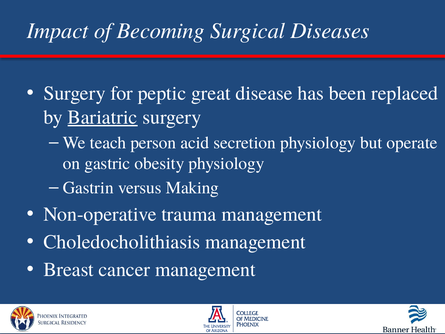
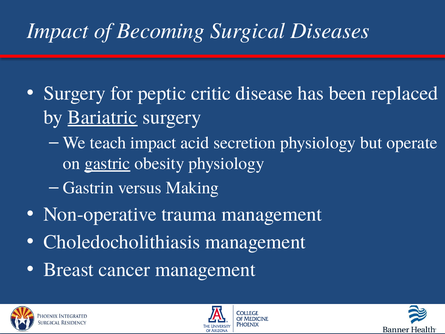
great: great -> critic
teach person: person -> impact
gastric underline: none -> present
